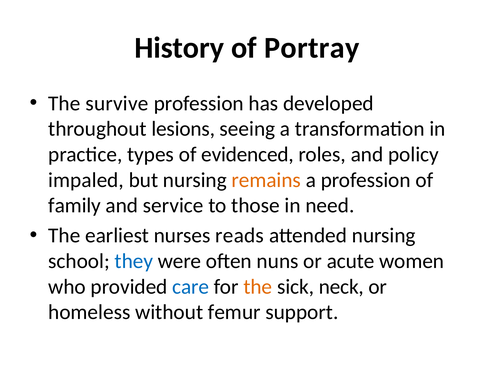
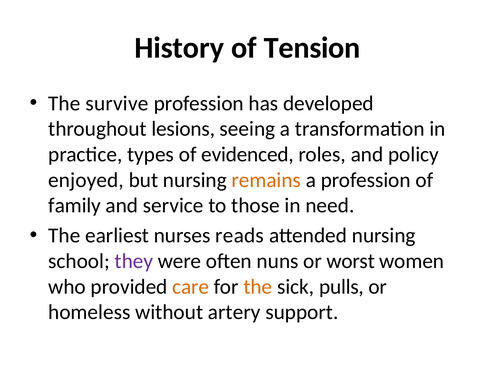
Portray: Portray -> Tension
impaled: impaled -> enjoyed
they colour: blue -> purple
acute: acute -> worst
care colour: blue -> orange
neck: neck -> pulls
femur: femur -> artery
